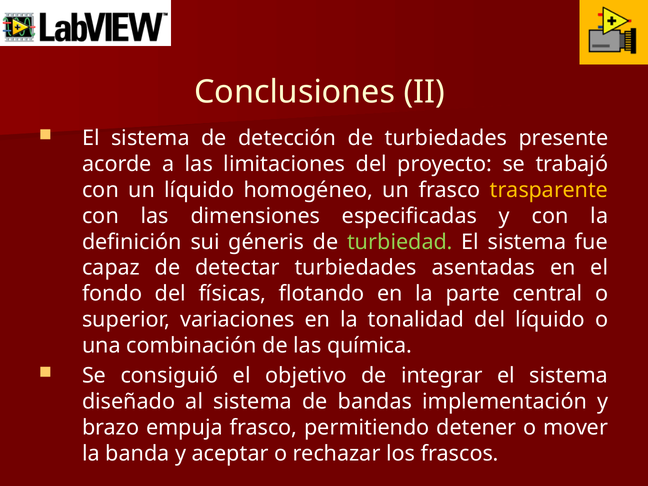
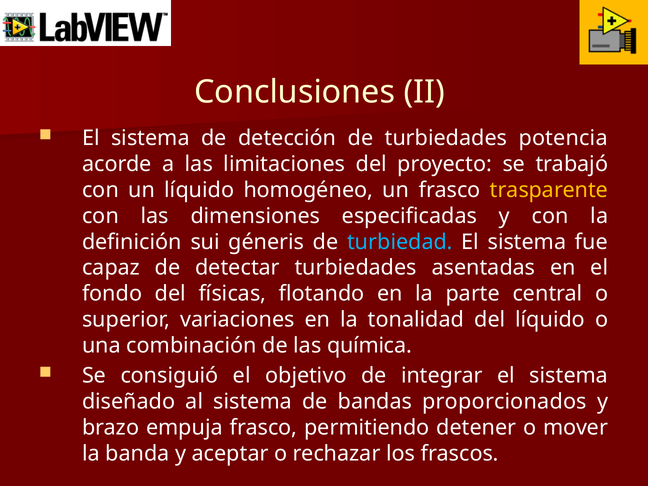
presente: presente -> potencia
turbiedad colour: light green -> light blue
implementación: implementación -> proporcionados
